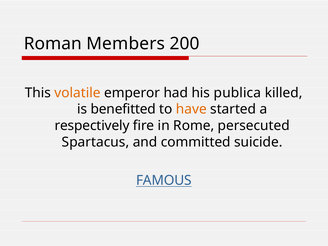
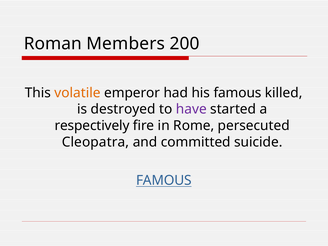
his publica: publica -> famous
benefitted: benefitted -> destroyed
have colour: orange -> purple
Spartacus: Spartacus -> Cleopatra
